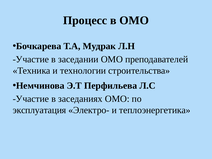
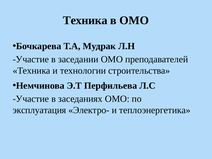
Процесс at (85, 20): Процесс -> Техника
